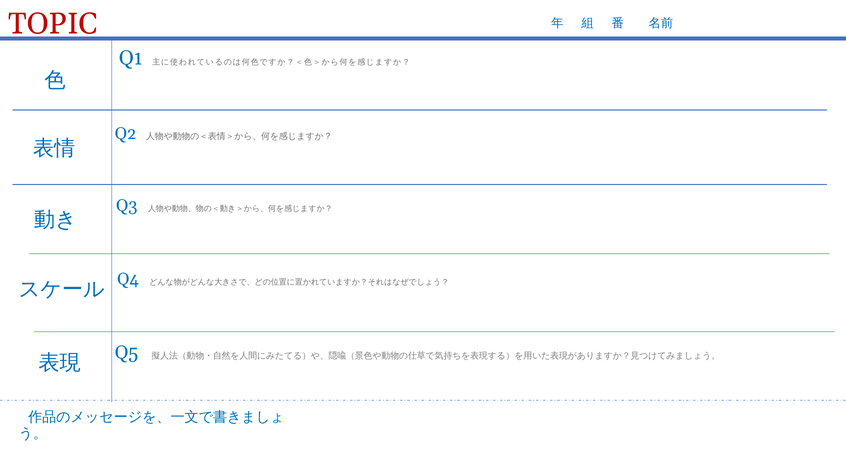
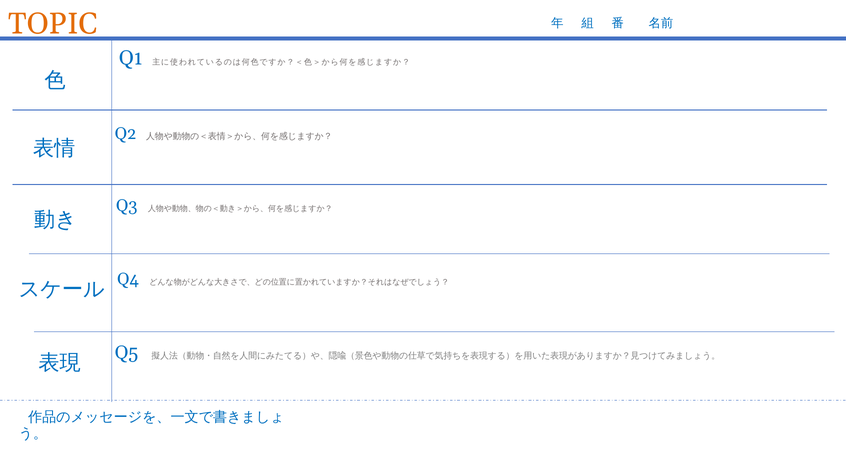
TOPIC colour: red -> orange
